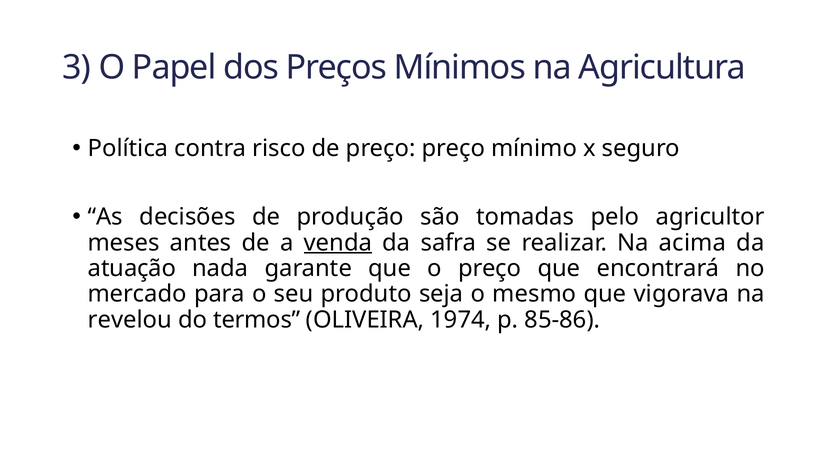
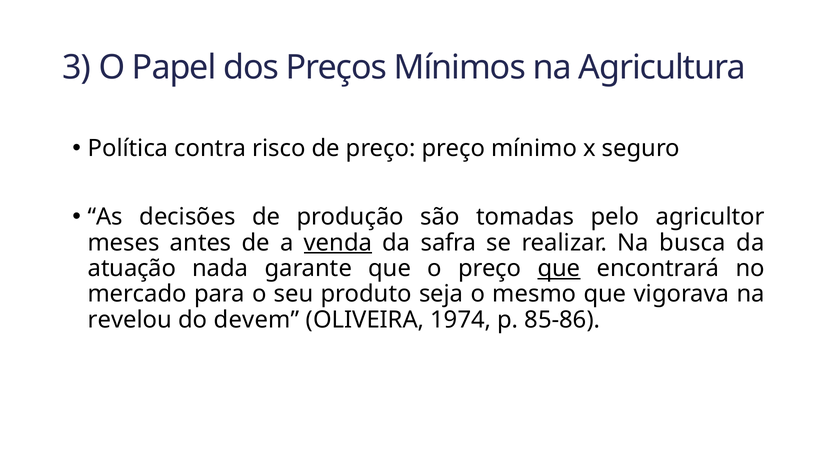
acima: acima -> busca
que at (559, 268) underline: none -> present
termos: termos -> devem
